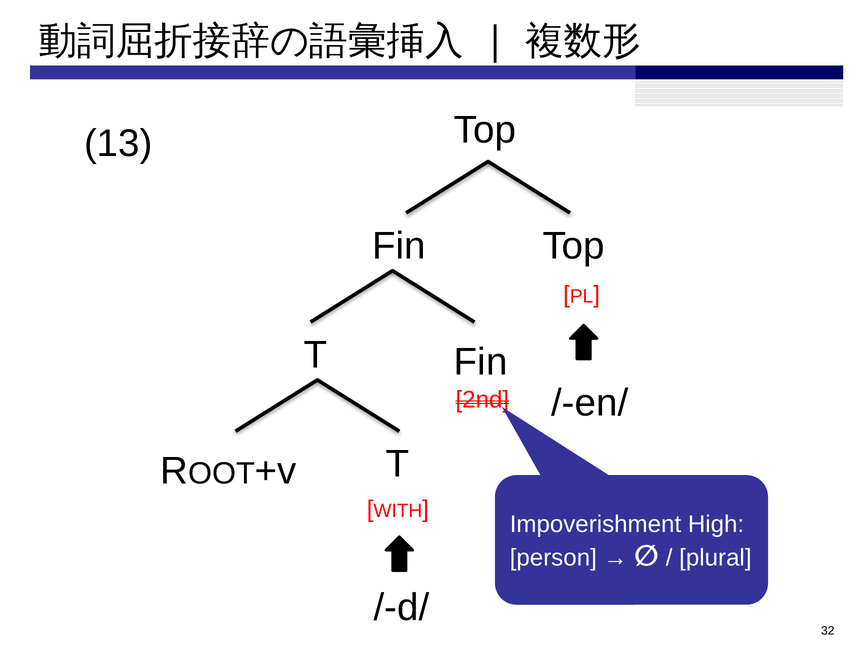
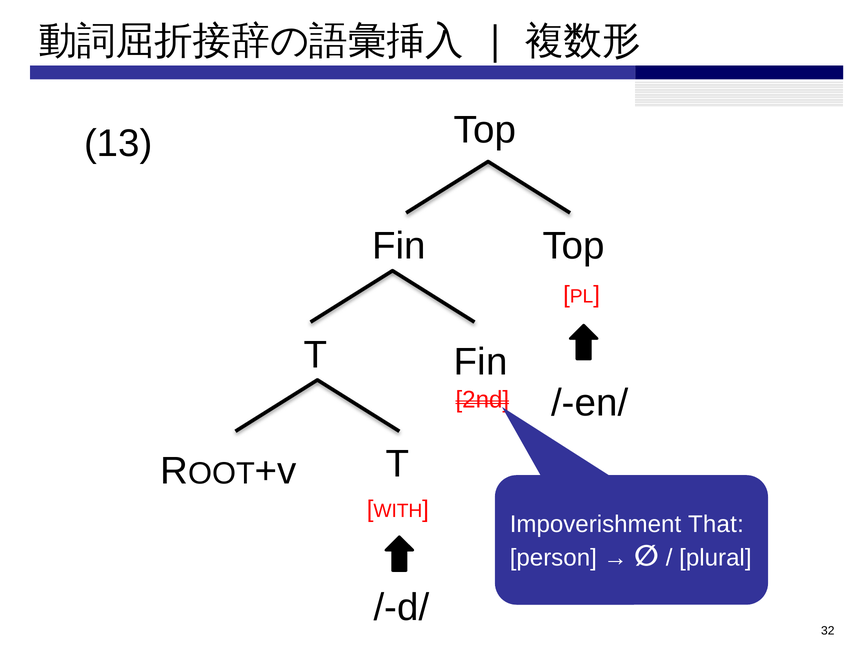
High: High -> That
